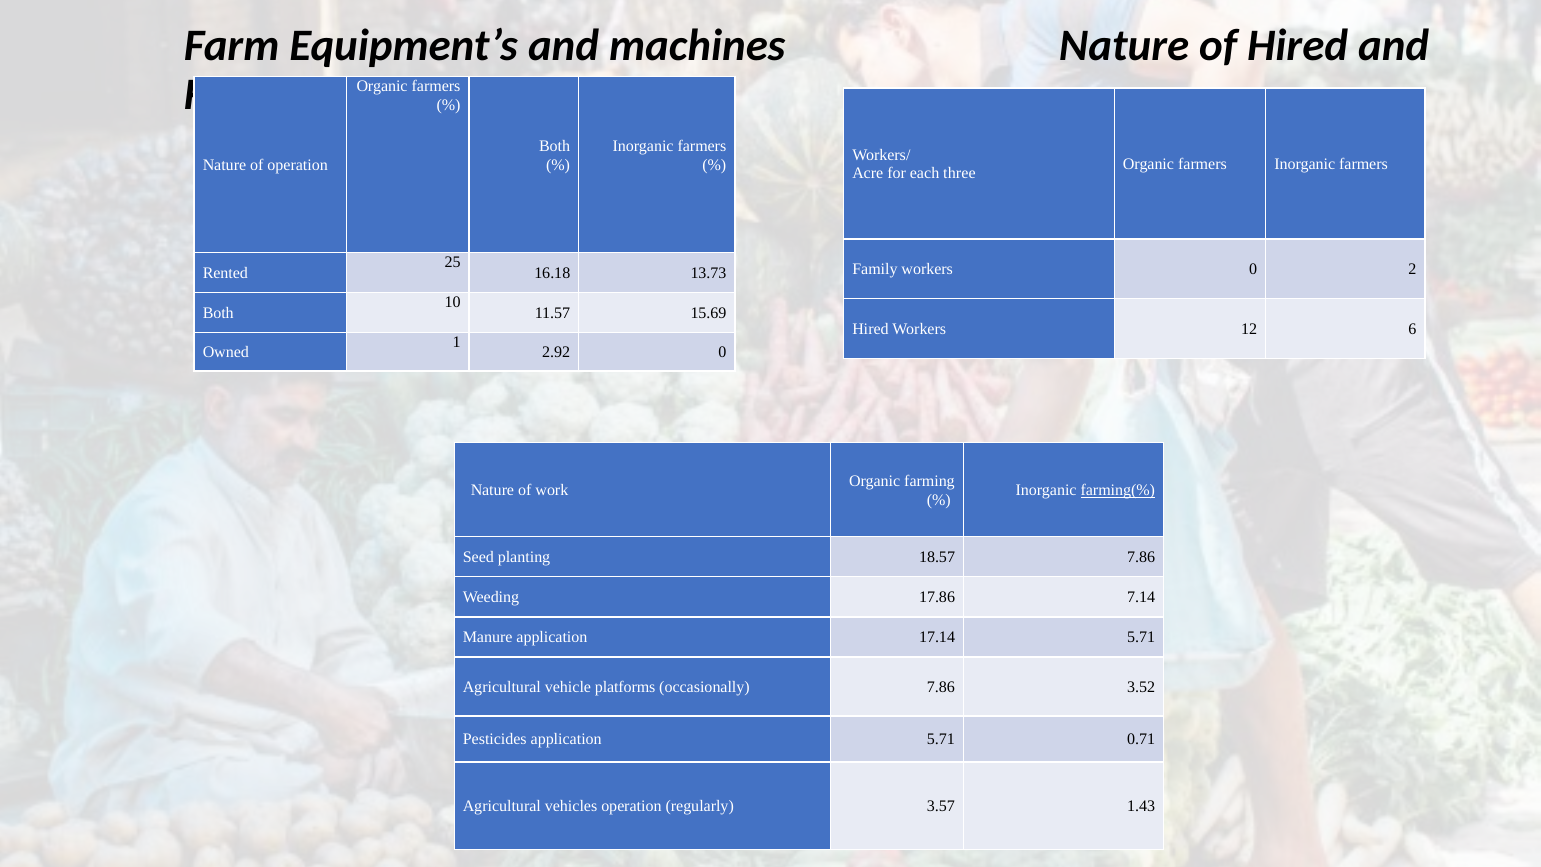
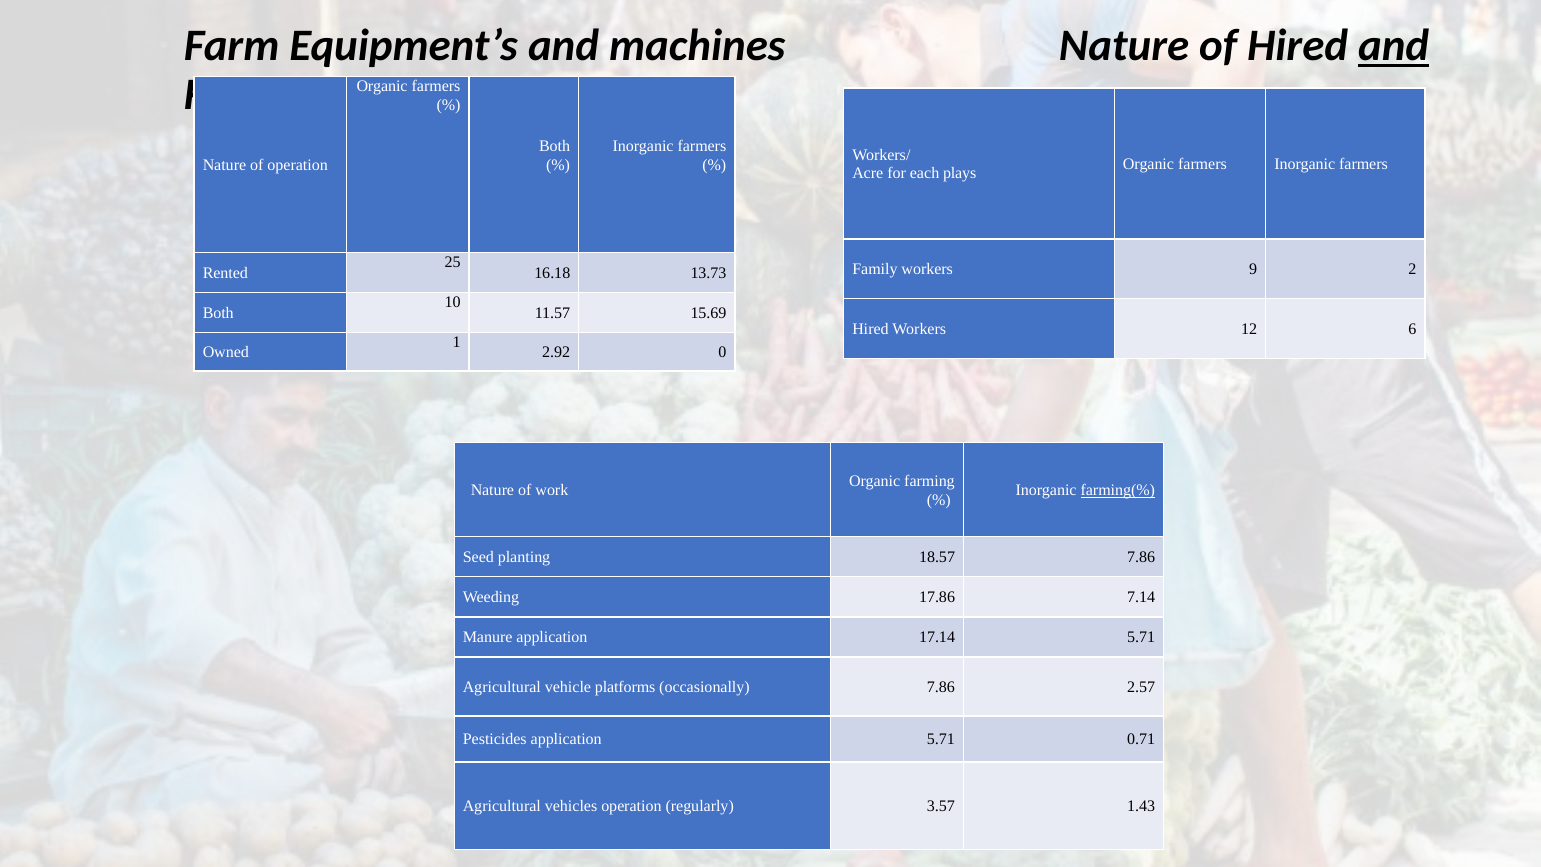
and at (1394, 46) underline: none -> present
three: three -> plays
workers 0: 0 -> 9
3.52: 3.52 -> 2.57
